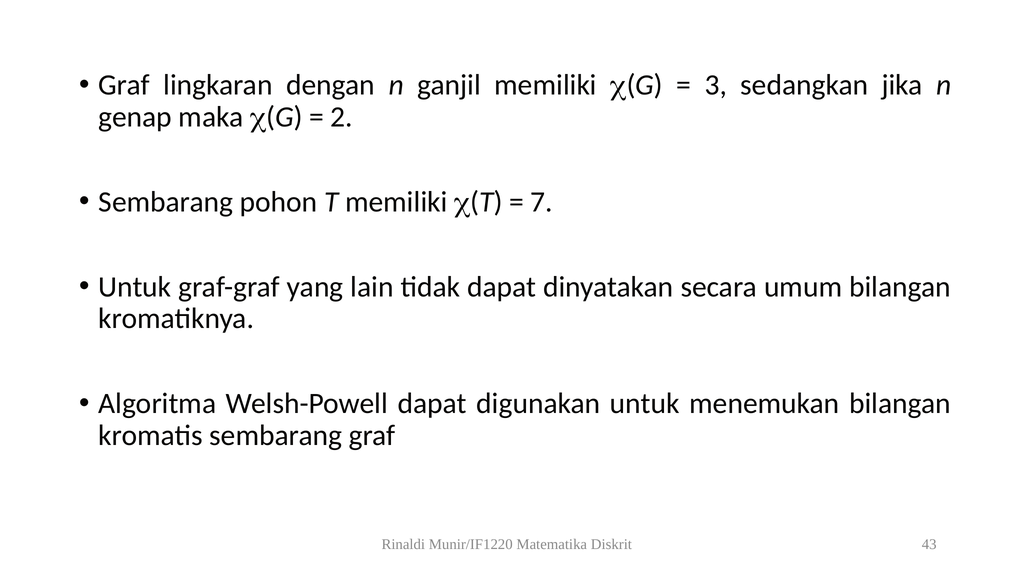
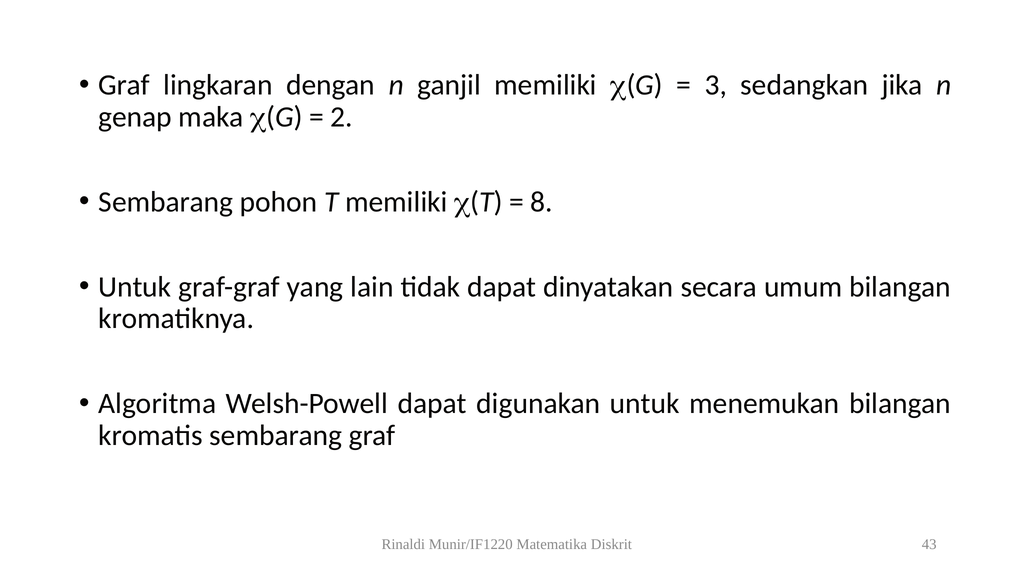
7: 7 -> 8
